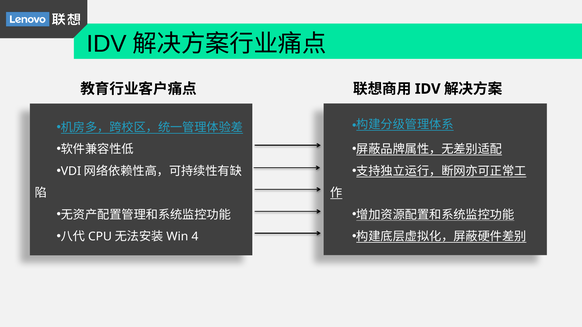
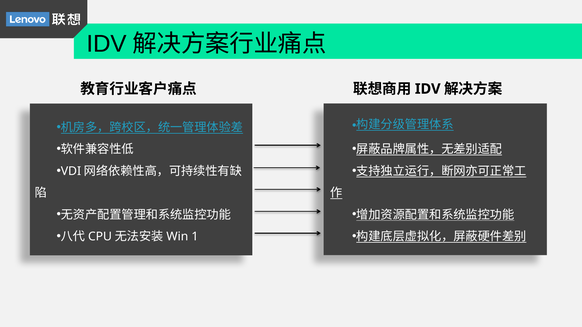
4: 4 -> 1
